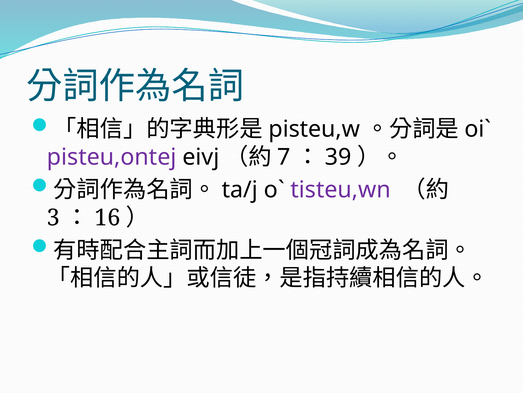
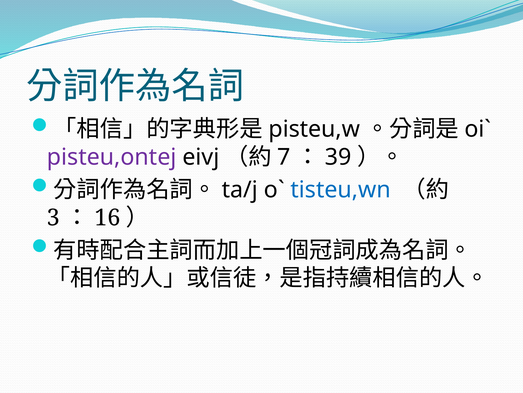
tisteu,wn colour: purple -> blue
